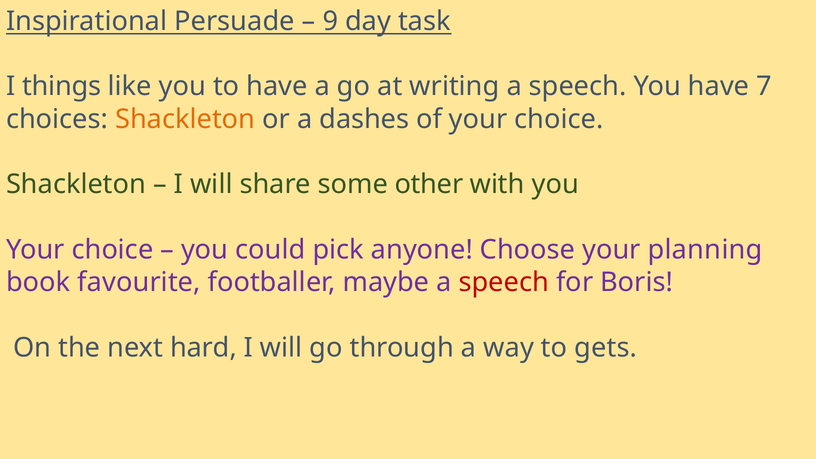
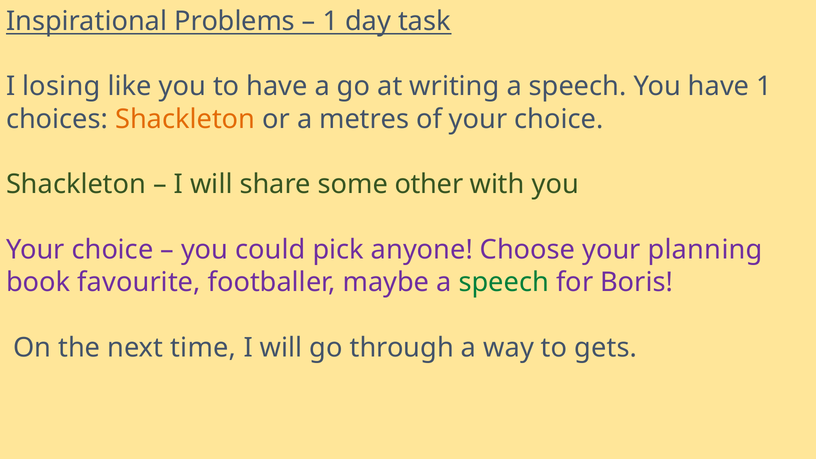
Persuade: Persuade -> Problems
9 at (330, 21): 9 -> 1
things: things -> losing
have 7: 7 -> 1
dashes: dashes -> metres
speech at (504, 282) colour: red -> green
hard: hard -> time
